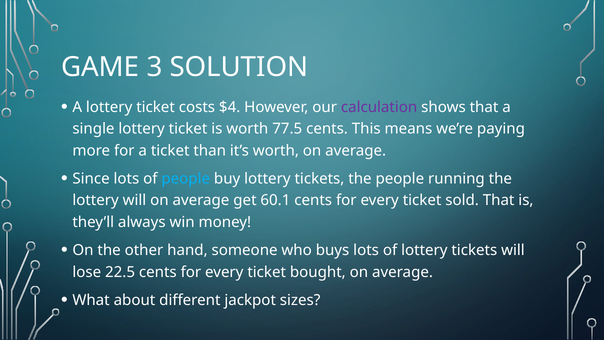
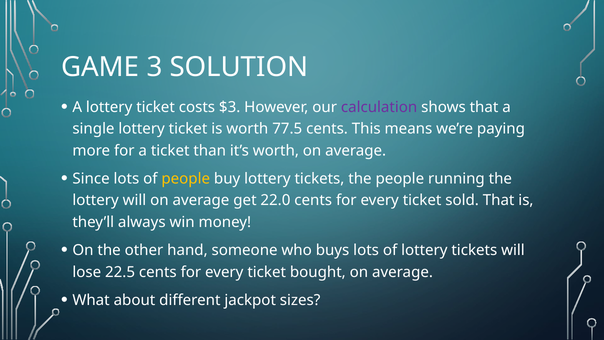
$4: $4 -> $3
people at (186, 179) colour: light blue -> yellow
60.1: 60.1 -> 22.0
